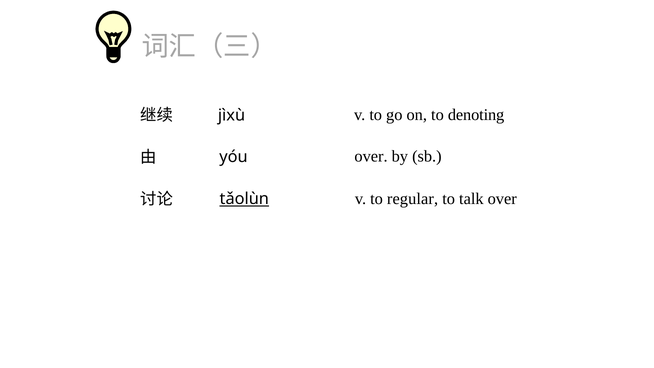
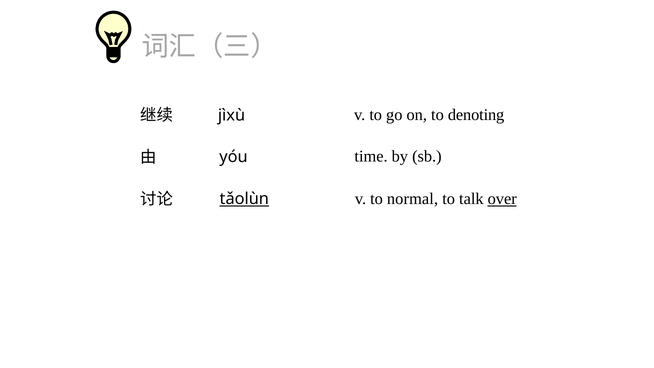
over at (371, 156): over -> time
regular: regular -> normal
over at (502, 199) underline: none -> present
